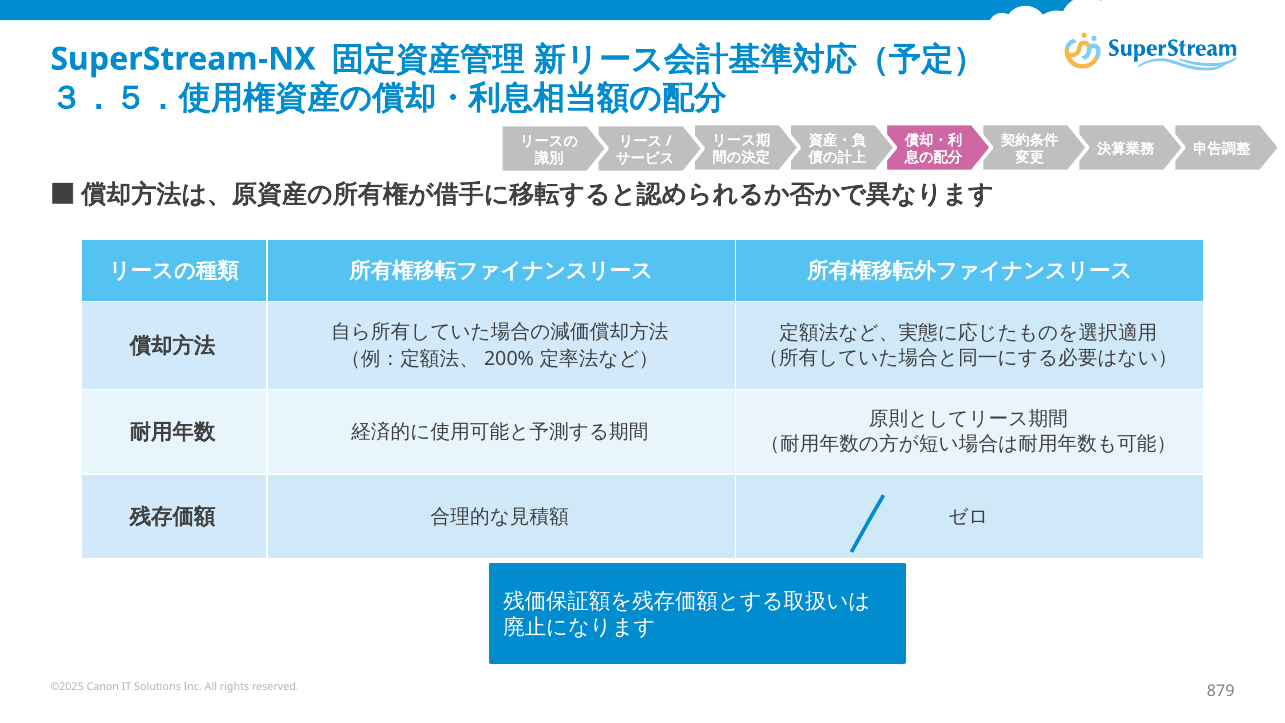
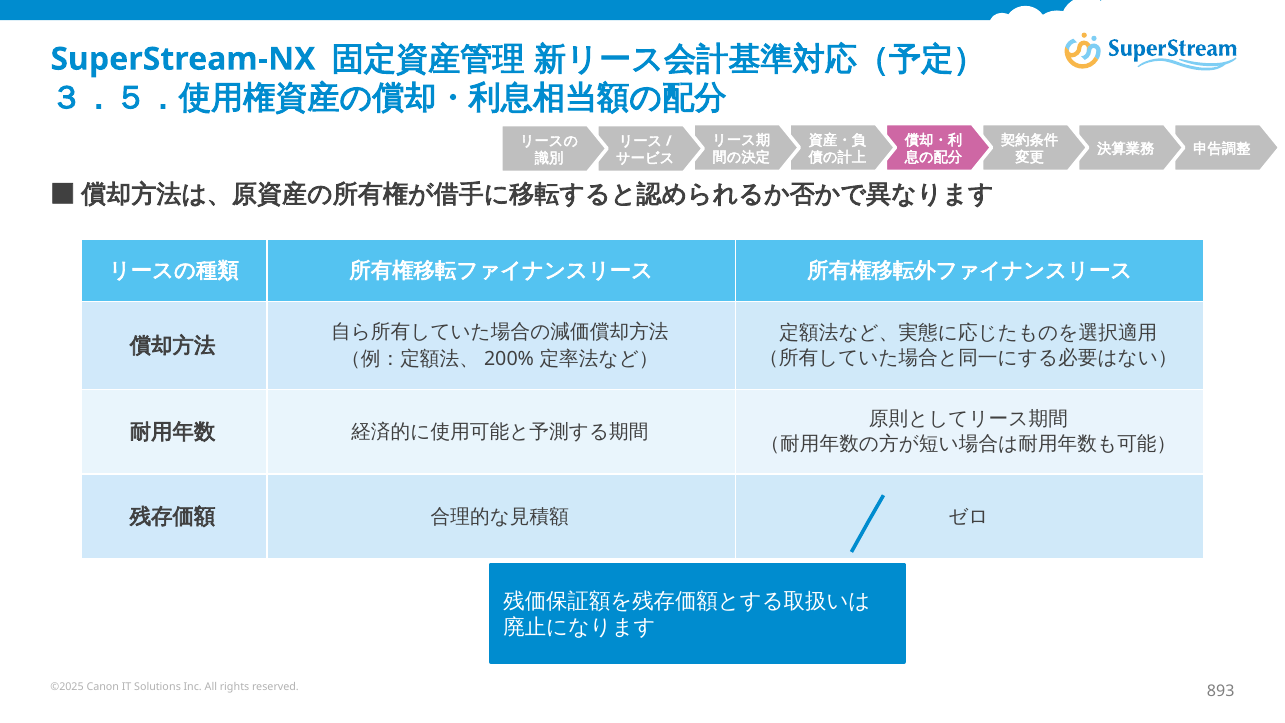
879: 879 -> 893
